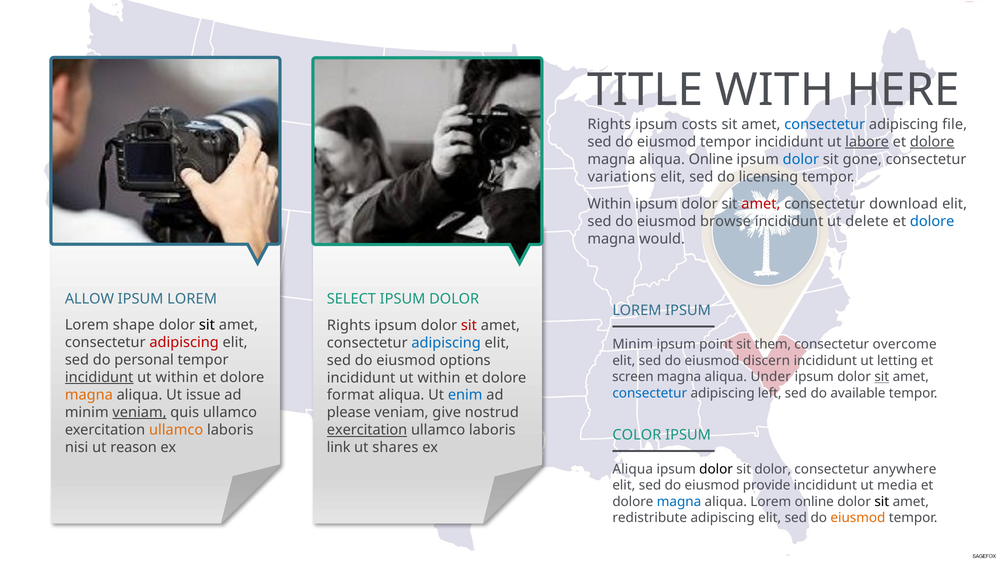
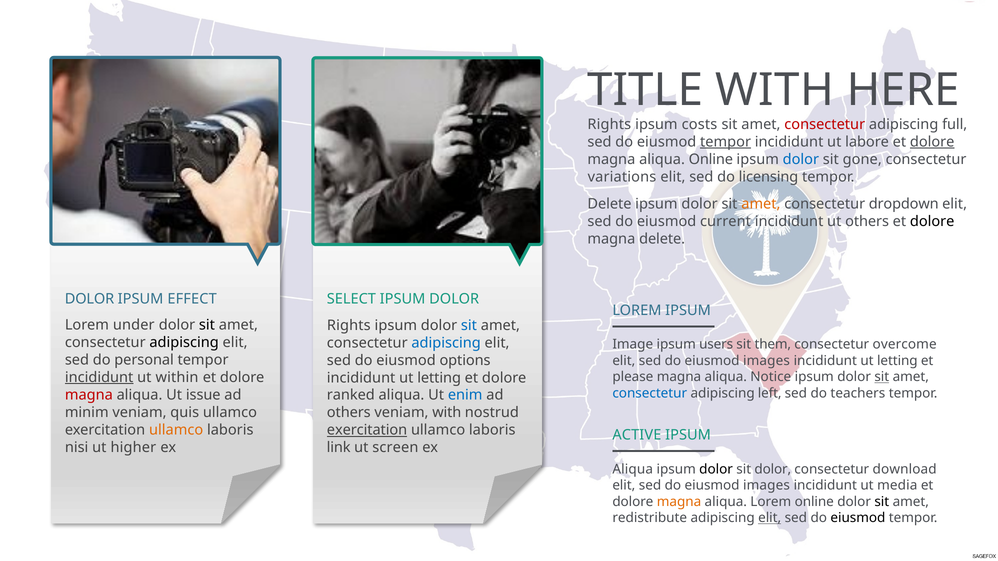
consectetur at (825, 124) colour: blue -> red
file: file -> full
tempor at (726, 142) underline: none -> present
labore underline: present -> none
Within at (609, 204): Within -> Delete
amet at (761, 204) colour: red -> orange
download: download -> dropdown
browse: browse -> current
ut delete: delete -> others
dolore at (932, 222) colour: blue -> black
magna would: would -> delete
ALLOW at (89, 299): ALLOW -> DOLOR
IPSUM LOREM: LOREM -> EFFECT
shape: shape -> under
sit at (469, 326) colour: red -> blue
adipiscing at (184, 343) colour: red -> black
Minim at (633, 345): Minim -> Image
point: point -> users
discern at (767, 361): discern -> images
screen: screen -> please
Under: Under -> Notice
within at (439, 378): within -> letting
available: available -> teachers
magna at (89, 395) colour: orange -> red
format: format -> ranked
veniam at (139, 413) underline: present -> none
please at (349, 413): please -> others
veniam give: give -> with
COLOR: COLOR -> ACTIVE
reason: reason -> higher
shares: shares -> screen
anywhere: anywhere -> download
provide at (767, 486): provide -> images
magna at (679, 502) colour: blue -> orange
elit at (770, 518) underline: none -> present
eiusmod at (858, 518) colour: orange -> black
